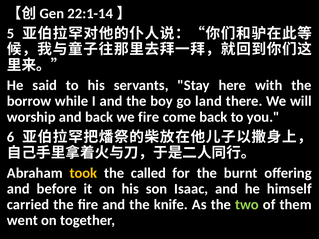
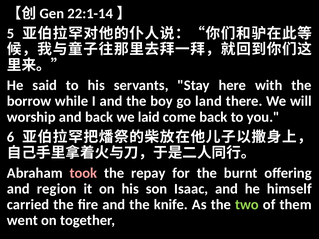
we fire: fire -> laid
took colour: yellow -> pink
called: called -> repay
before: before -> region
